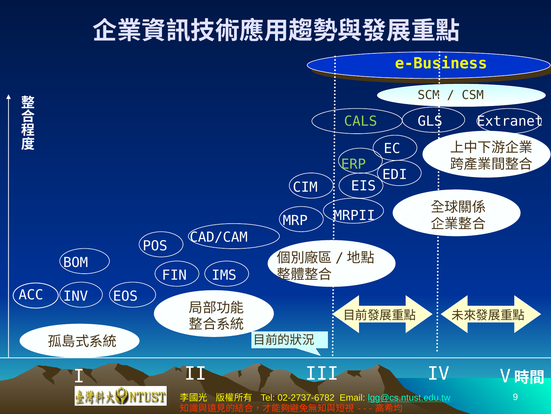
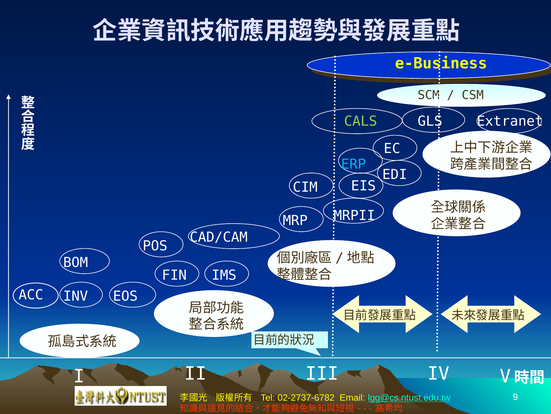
ERP colour: light green -> light blue
